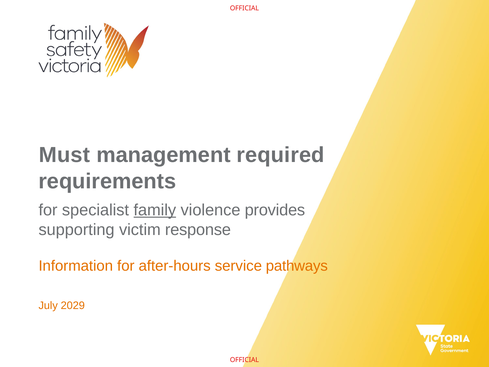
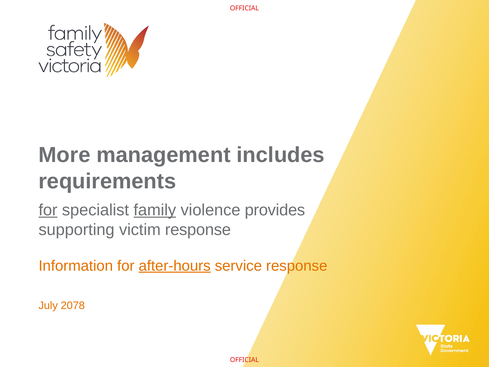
Must: Must -> More
required: required -> includes
for at (48, 210) underline: none -> present
after-hours underline: none -> present
service pathways: pathways -> response
2029: 2029 -> 2078
